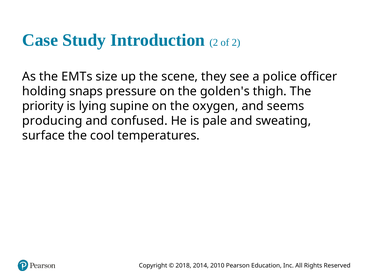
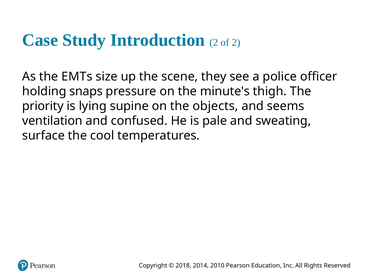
golden's: golden's -> minute's
oxygen: oxygen -> objects
producing: producing -> ventilation
